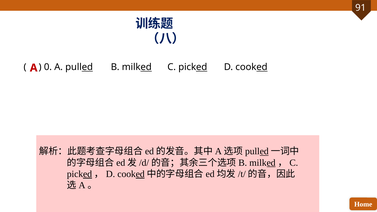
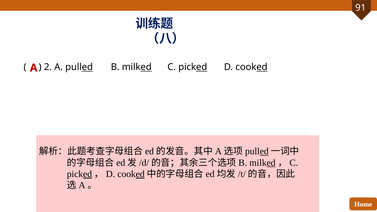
0: 0 -> 2
